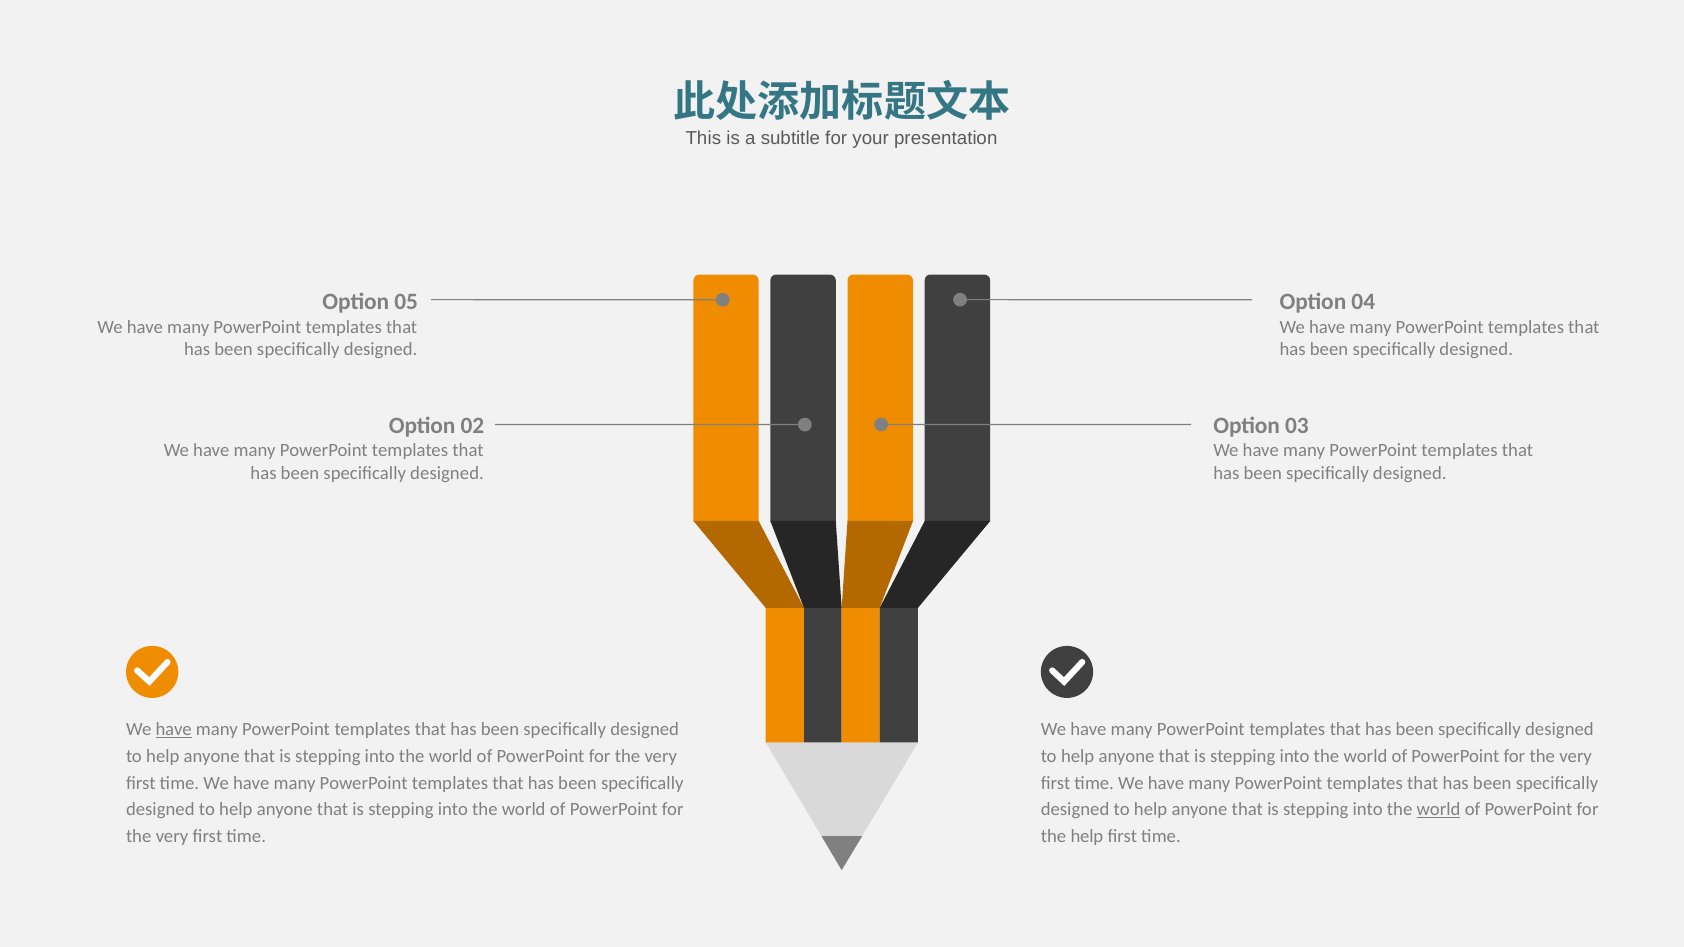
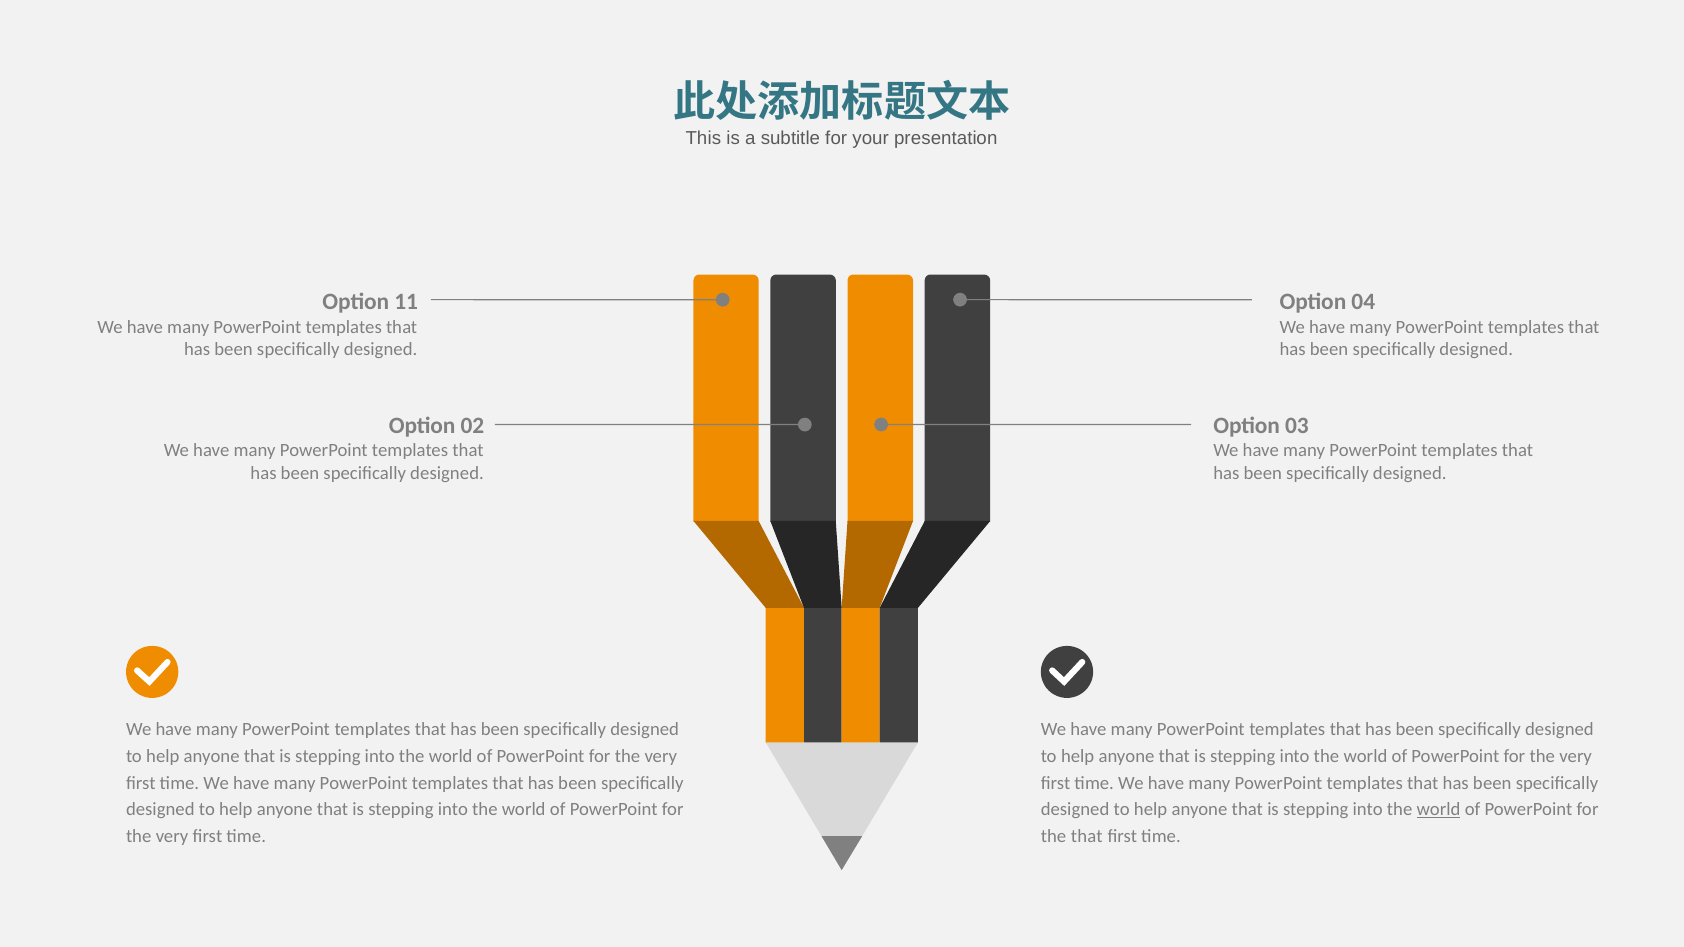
05: 05 -> 11
have at (174, 729) underline: present -> none
the help: help -> that
